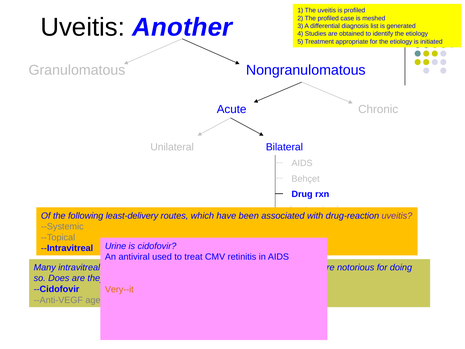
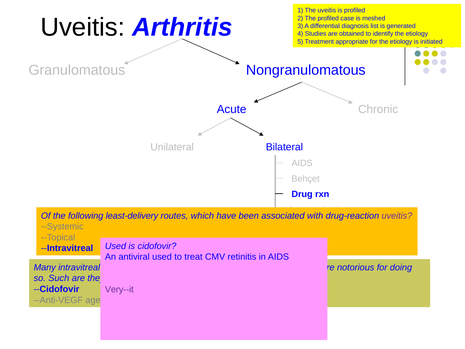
Another: Another -> Arthritis
Urine at (116, 246): Urine -> Used
Does: Does -> Such
Very--it colour: orange -> purple
